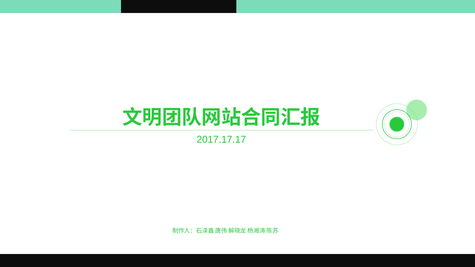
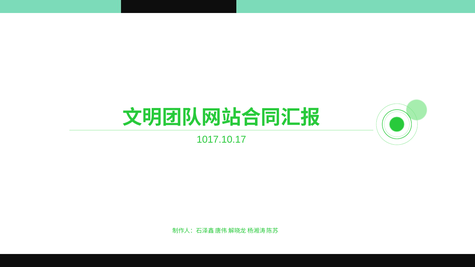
2017.17.17: 2017.17.17 -> 1017.10.17
